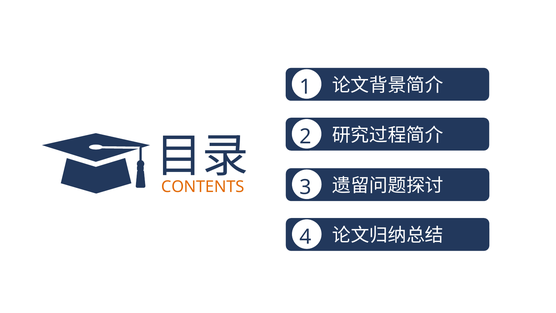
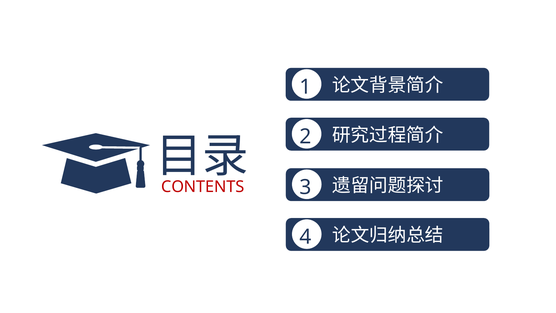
CONTENTS colour: orange -> red
